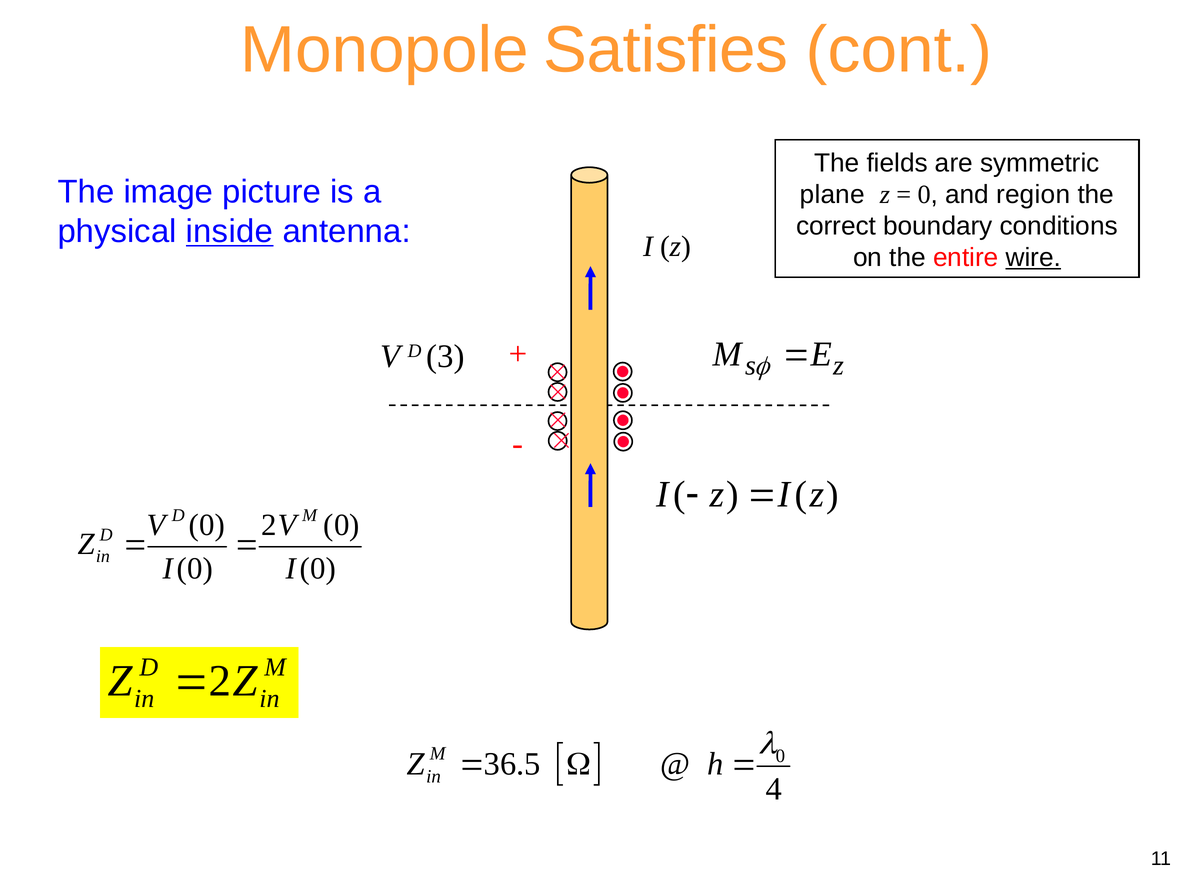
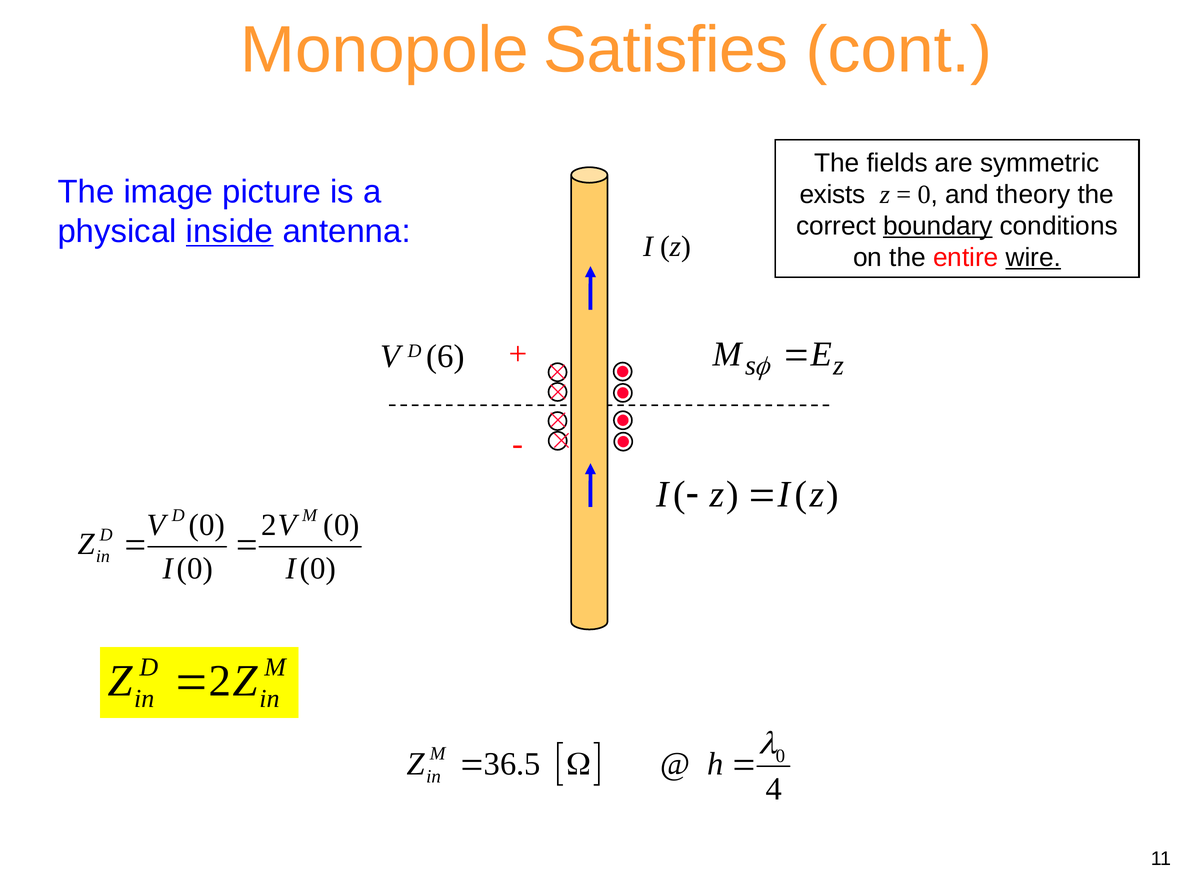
plane: plane -> exists
region: region -> theory
boundary underline: none -> present
3: 3 -> 6
